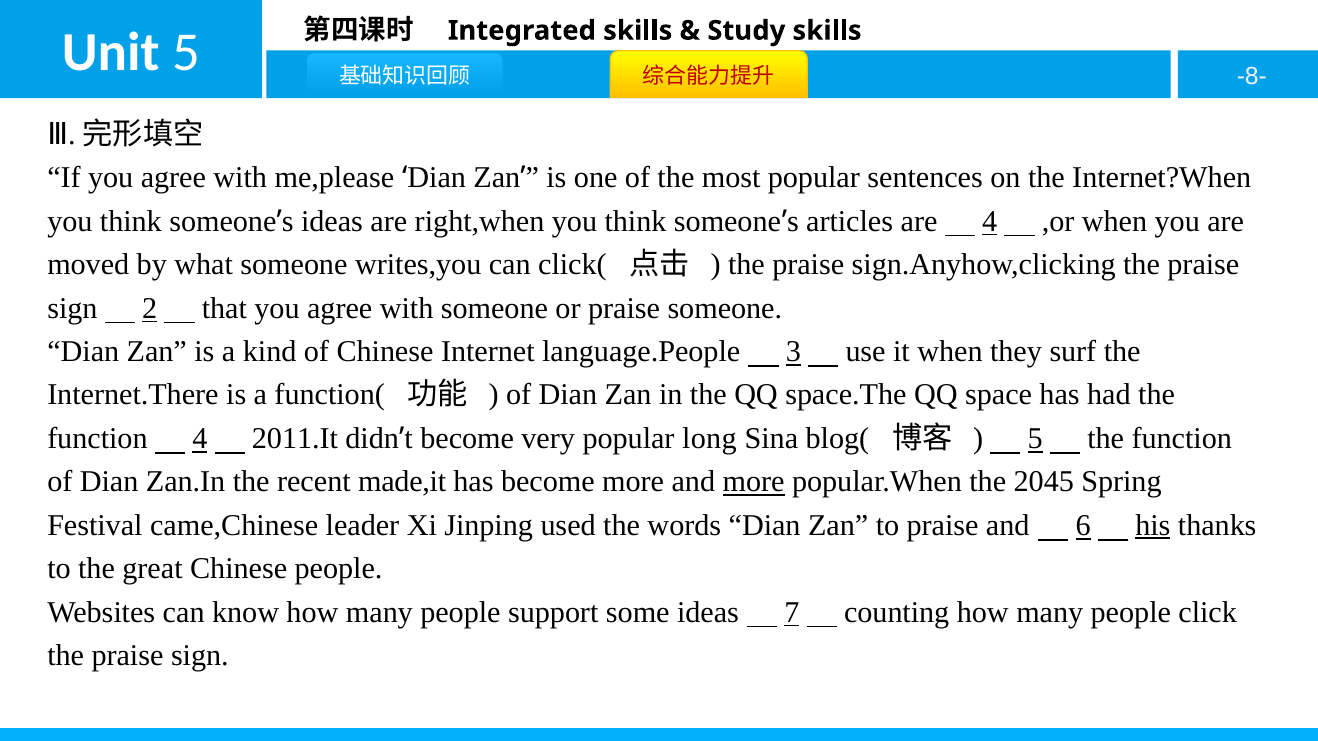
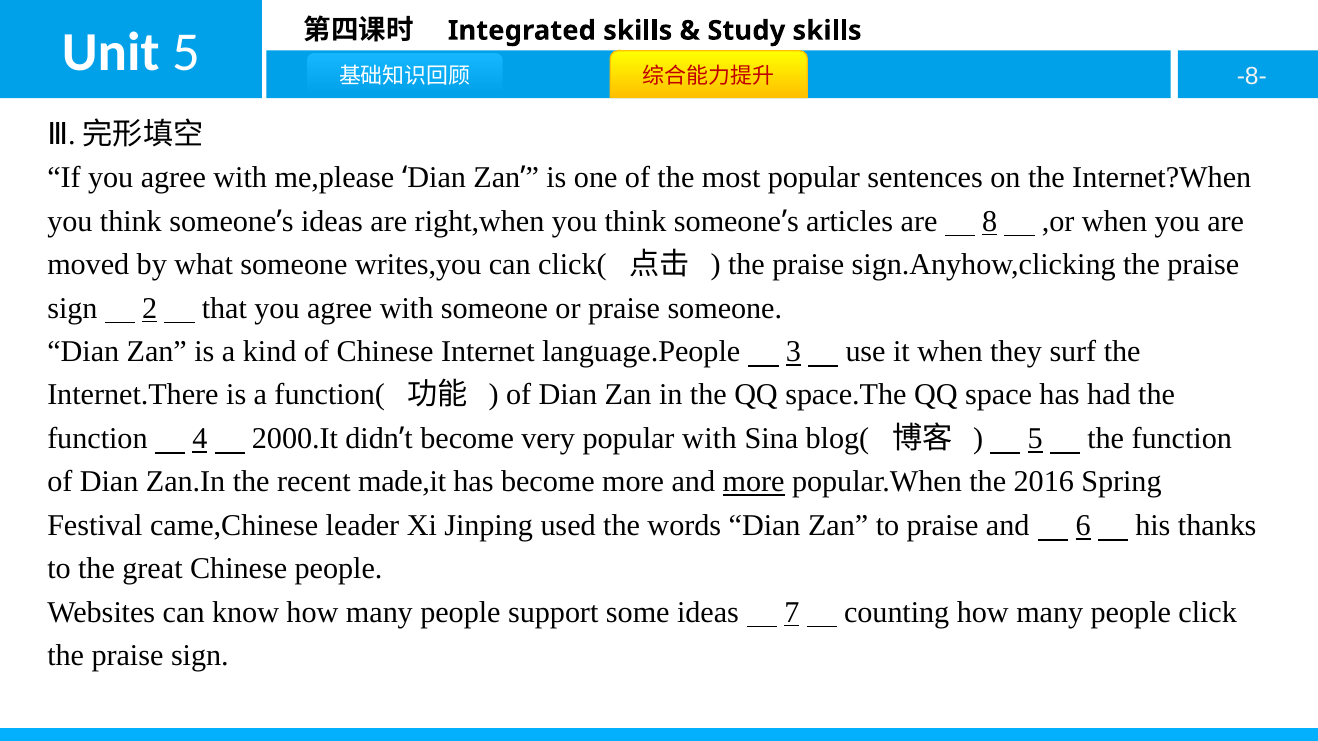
are 4: 4 -> 8
2011.It: 2011.It -> 2000.It
popular long: long -> with
2045: 2045 -> 2016
his underline: present -> none
